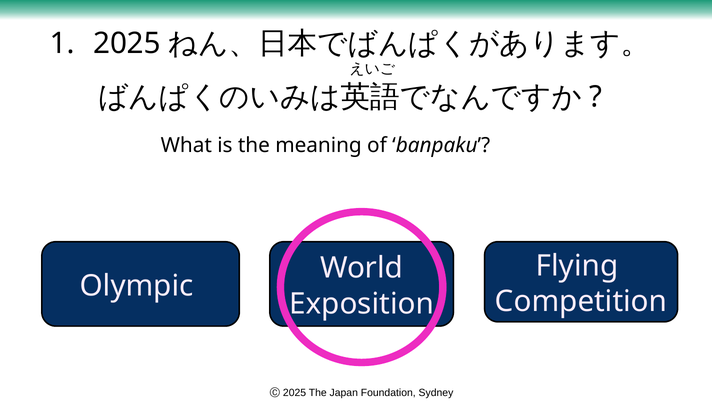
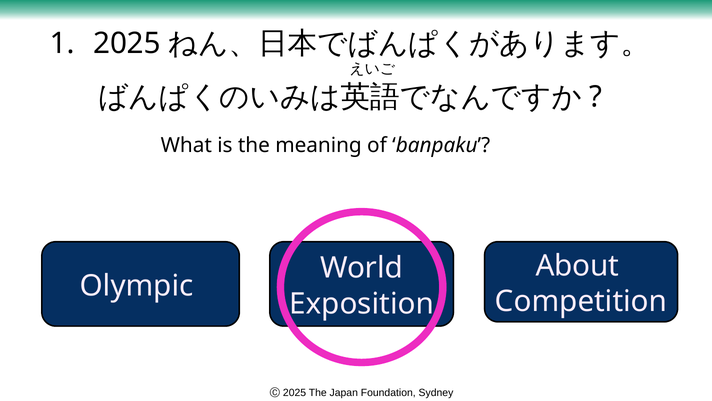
Flying: Flying -> About
